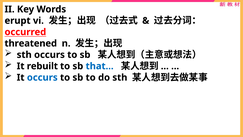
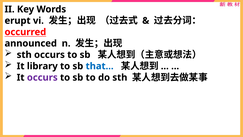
threatened: threatened -> announced
rebuilt: rebuilt -> library
occurs at (42, 77) colour: blue -> purple
